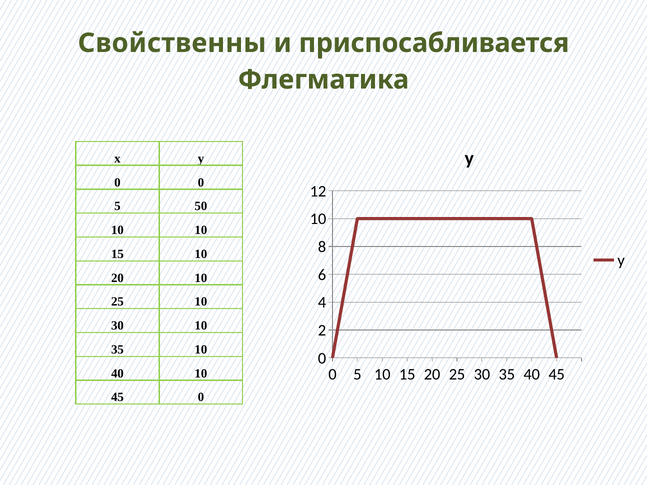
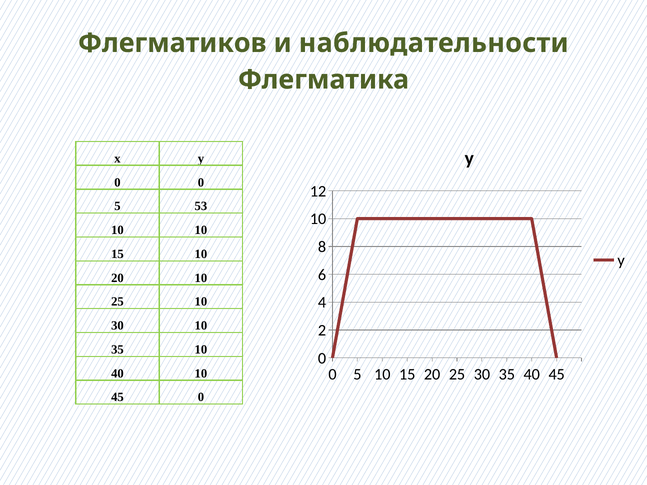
Свойственны: Свойственны -> Флегматиков
приспосабливается: приспосабливается -> наблюдательности
50: 50 -> 53
